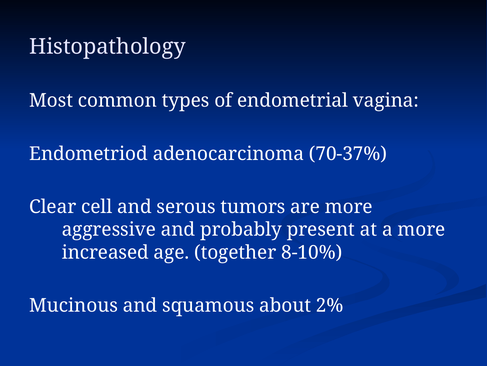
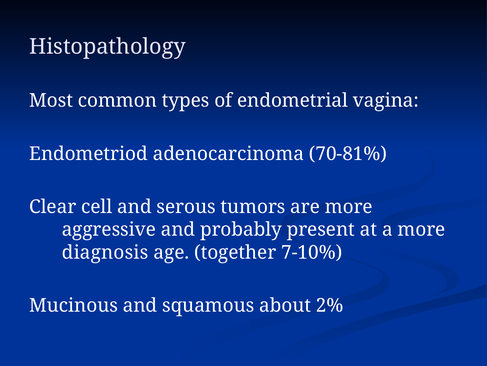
70-37%: 70-37% -> 70-81%
increased: increased -> diagnosis
8-10%: 8-10% -> 7-10%
